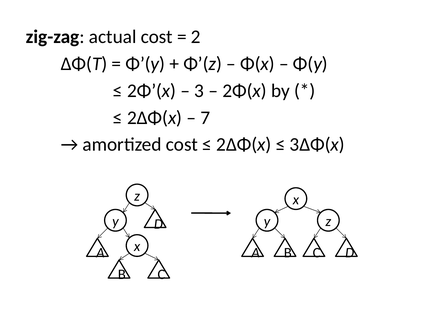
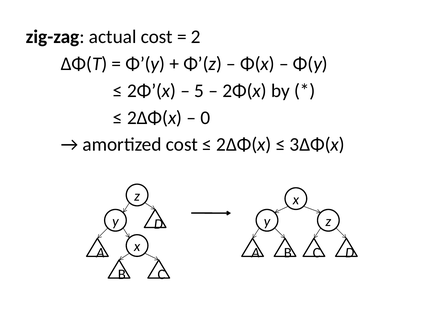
3: 3 -> 5
7: 7 -> 0
